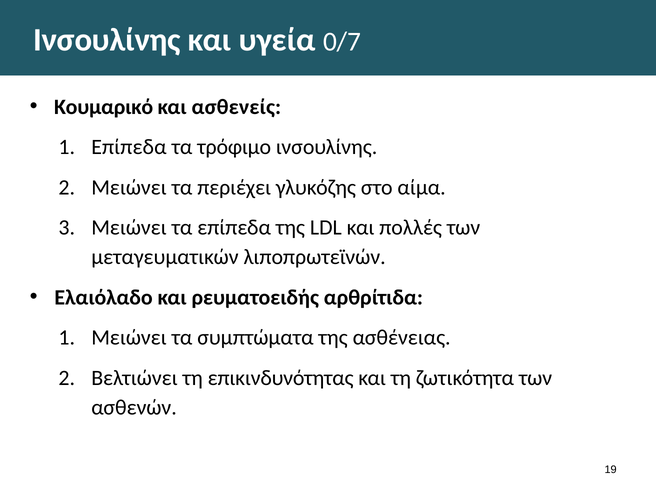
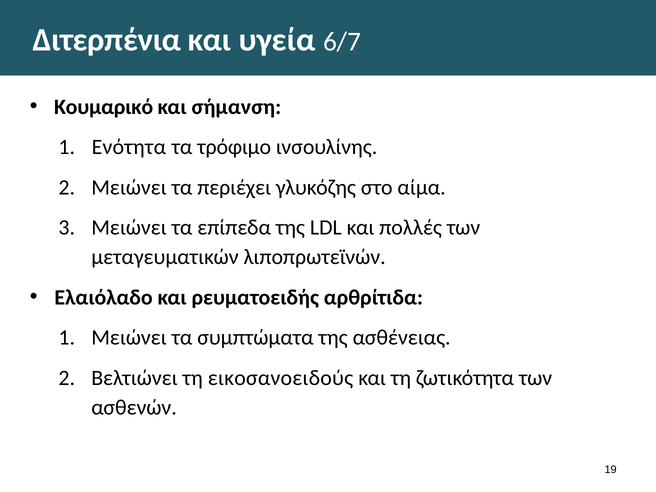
Ινσουλίνης at (107, 40): Ινσουλίνης -> Διτερπένια
0/7: 0/7 -> 6/7
ασθενείς: ασθενείς -> σήμανση
Επίπεδα at (129, 147): Επίπεδα -> Ενότητα
επικινδυνότητας: επικινδυνότητας -> εικοσανοειδούς
